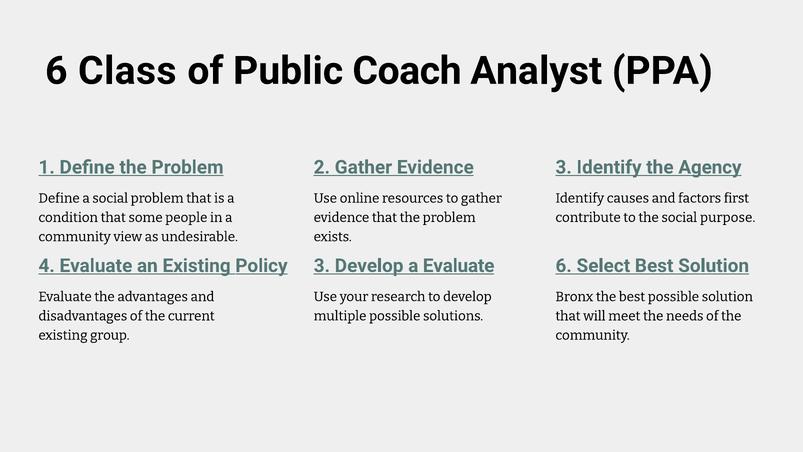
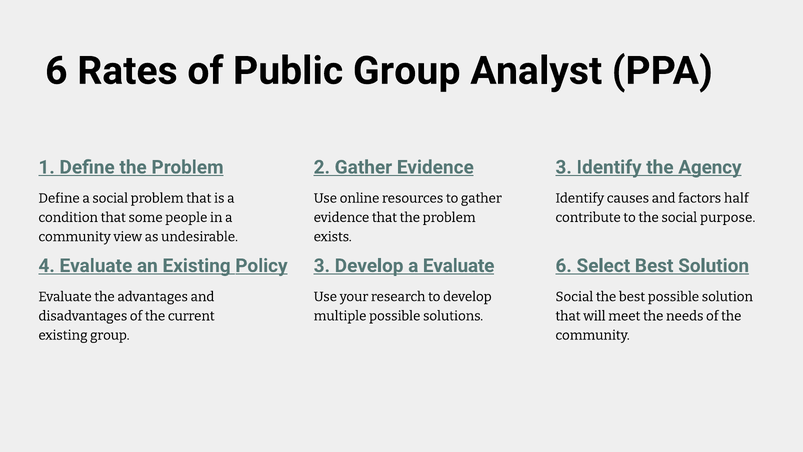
Class: Class -> Rates
Public Coach: Coach -> Group
first: first -> half
Bronx at (574, 297): Bronx -> Social
